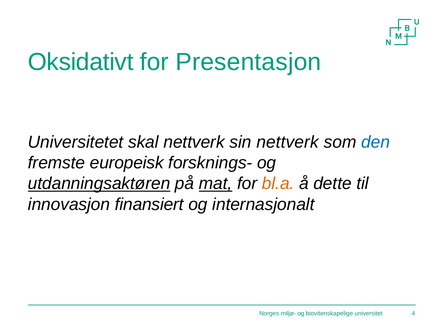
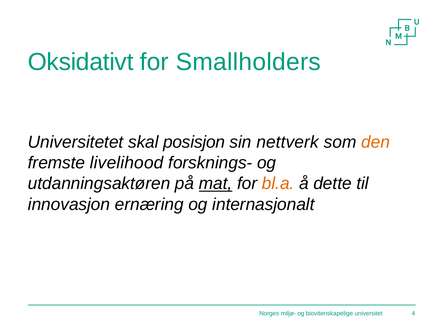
Presentasjon: Presentasjon -> Smallholders
skal nettverk: nettverk -> posisjon
den colour: blue -> orange
europeisk: europeisk -> livelihood
utdanningsaktøren underline: present -> none
finansiert: finansiert -> ernæring
